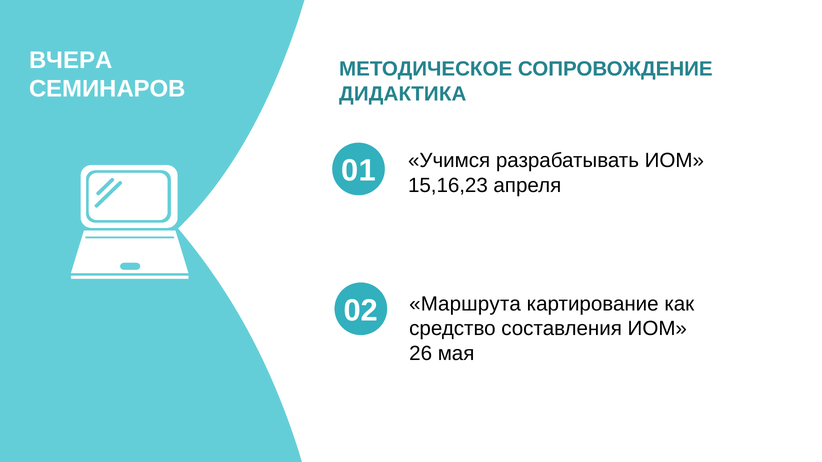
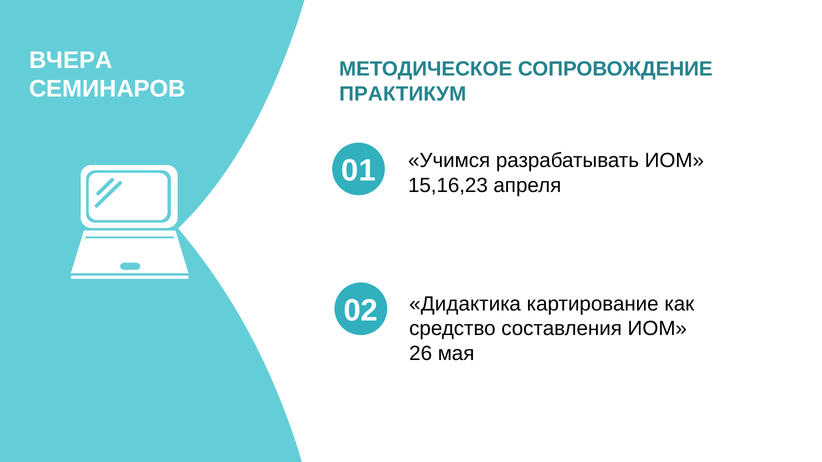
ДИДАКТИКА: ДИДАКТИКА -> ПРАКТИКУМ
Маршрута: Маршрута -> Дидактика
